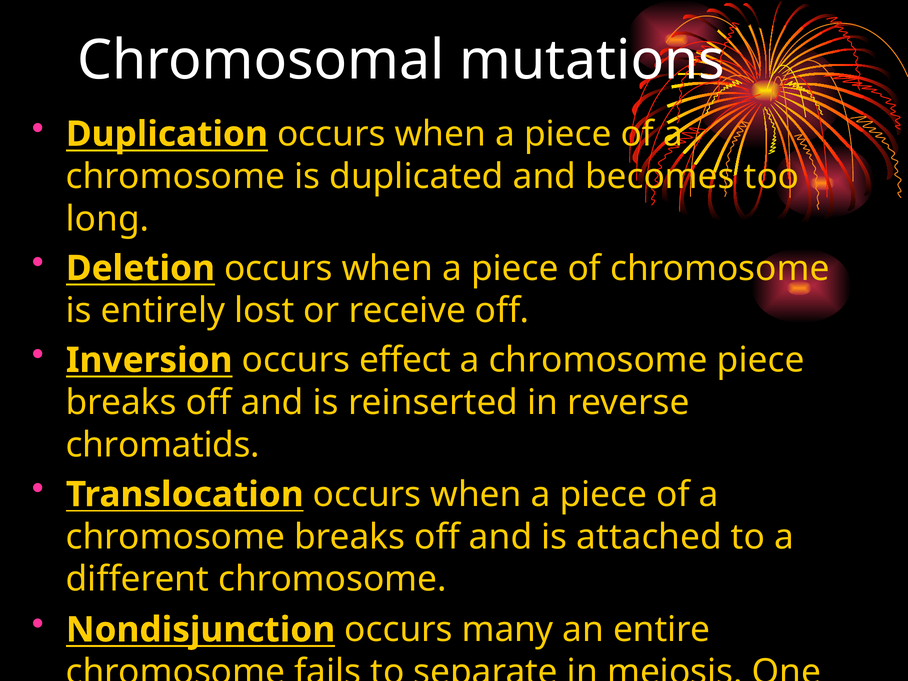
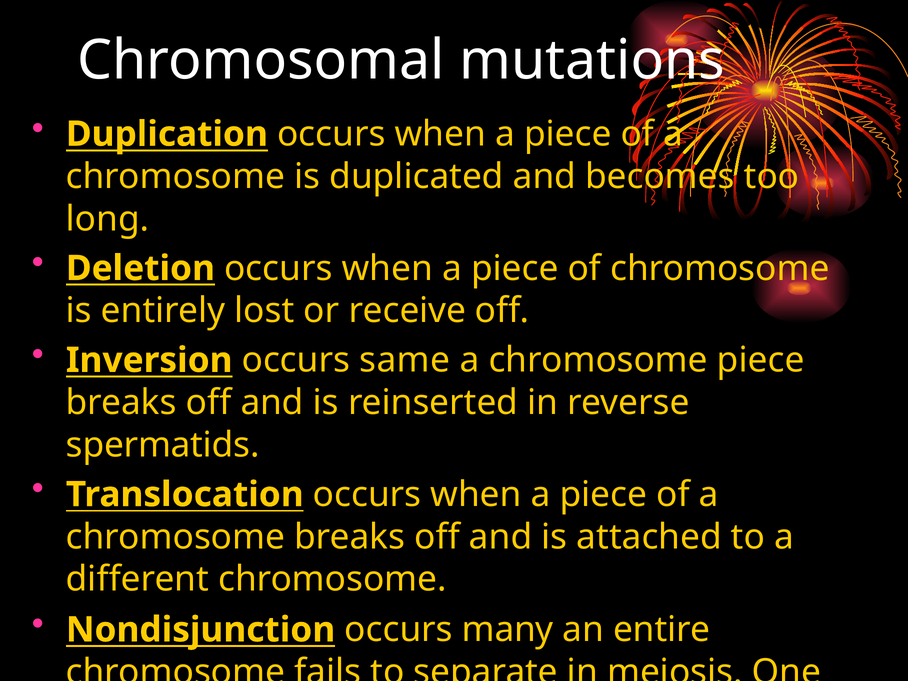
effect: effect -> same
chromatids: chromatids -> spermatids
